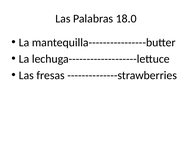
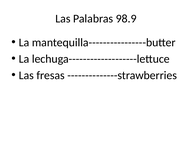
18.0: 18.0 -> 98.9
